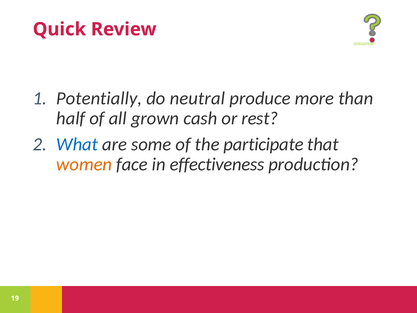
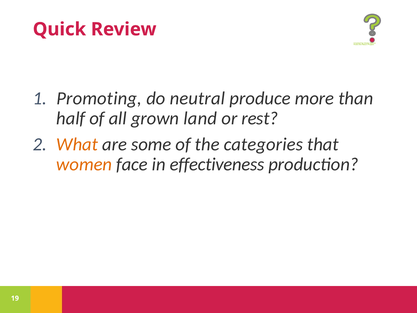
Potentially: Potentially -> Promoting
cash: cash -> land
What colour: blue -> orange
participate: participate -> categories
